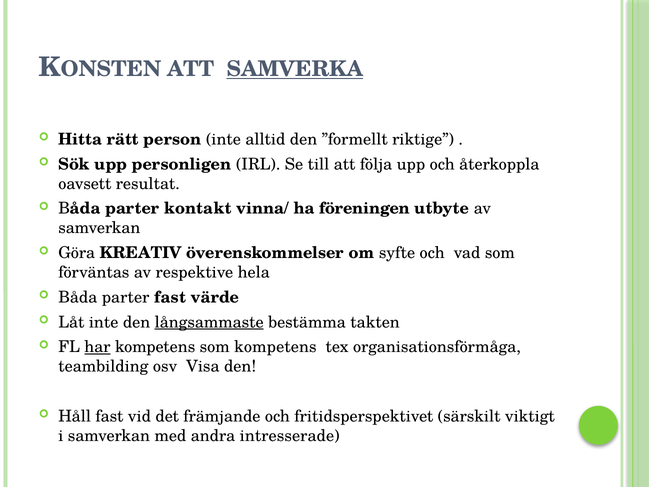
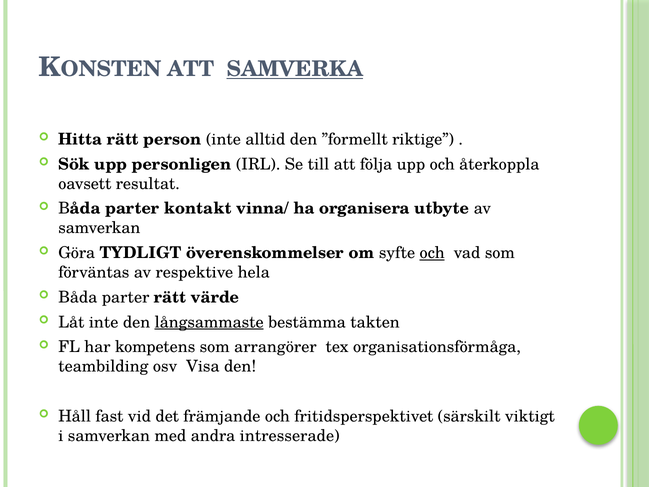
föreningen: föreningen -> organisera
KREATIV: KREATIV -> TYDLIGT
och at (432, 253) underline: none -> present
parter fast: fast -> rätt
har underline: present -> none
som kompetens: kompetens -> arrangörer
